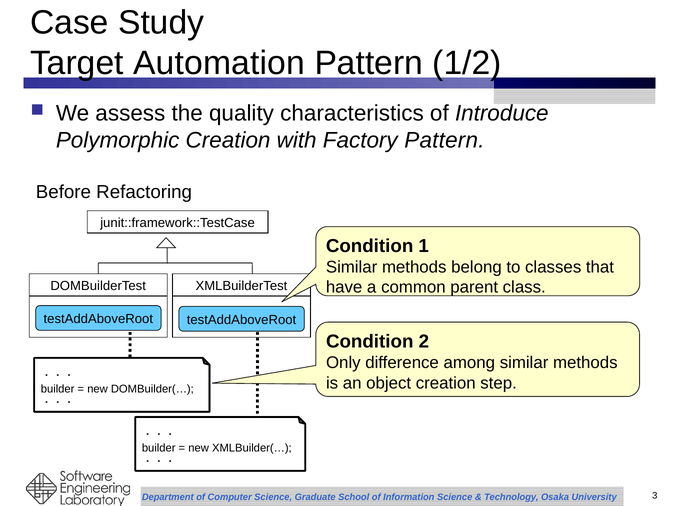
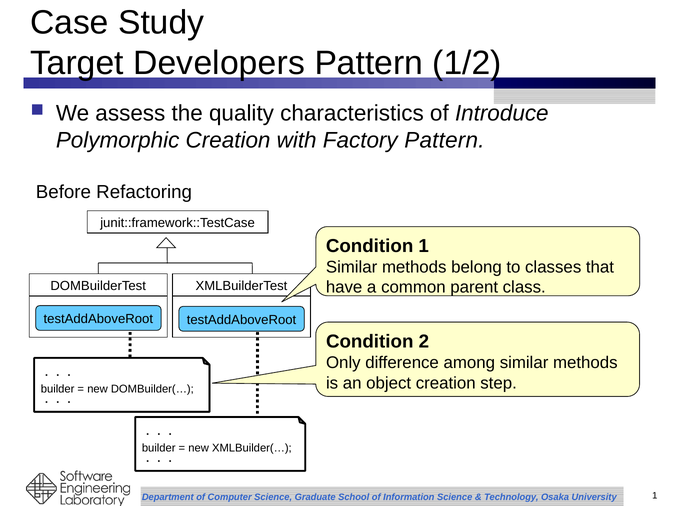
Automation: Automation -> Developers
3 at (655, 495): 3 -> 1
